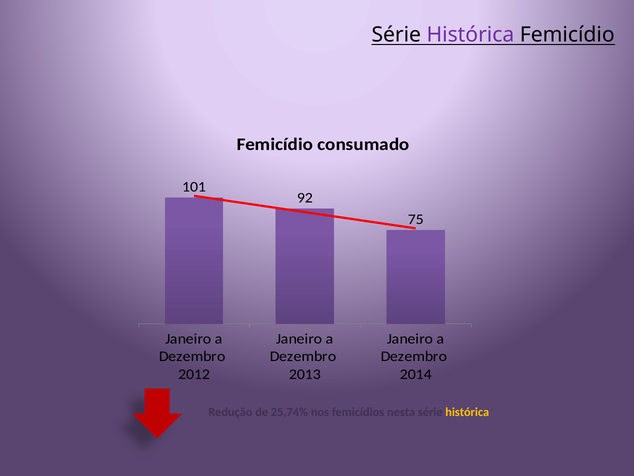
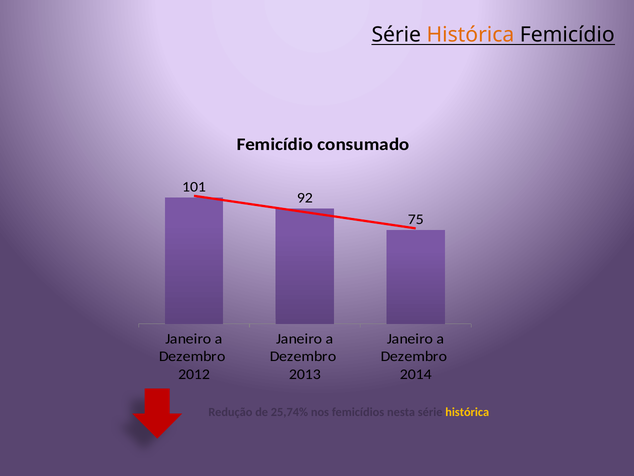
Histórica at (470, 35) colour: purple -> orange
